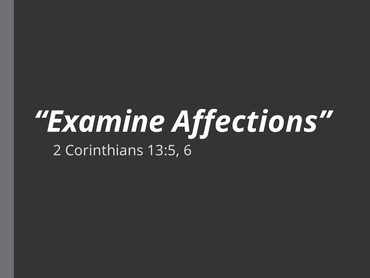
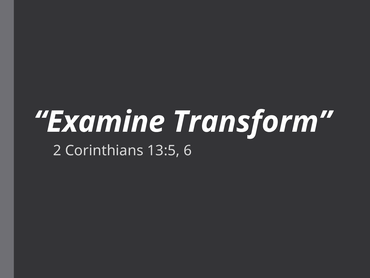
Affections: Affections -> Transform
